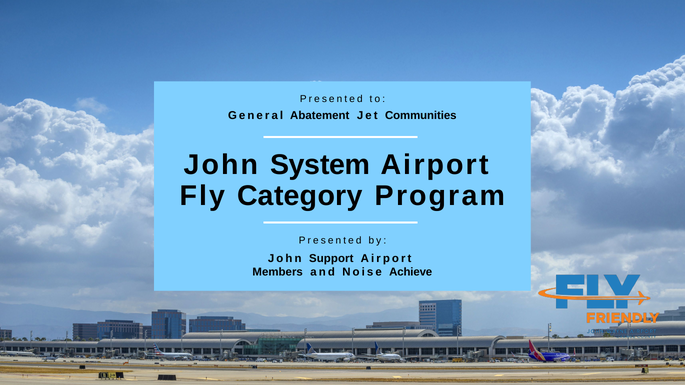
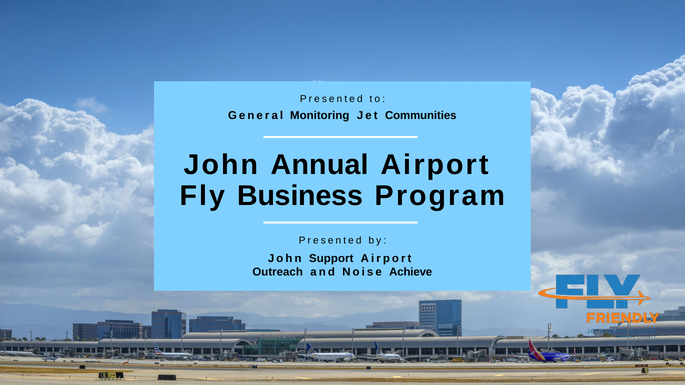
Abatement: Abatement -> Monitoring
System: System -> Annual
Category: Category -> Business
Members: Members -> Outreach
